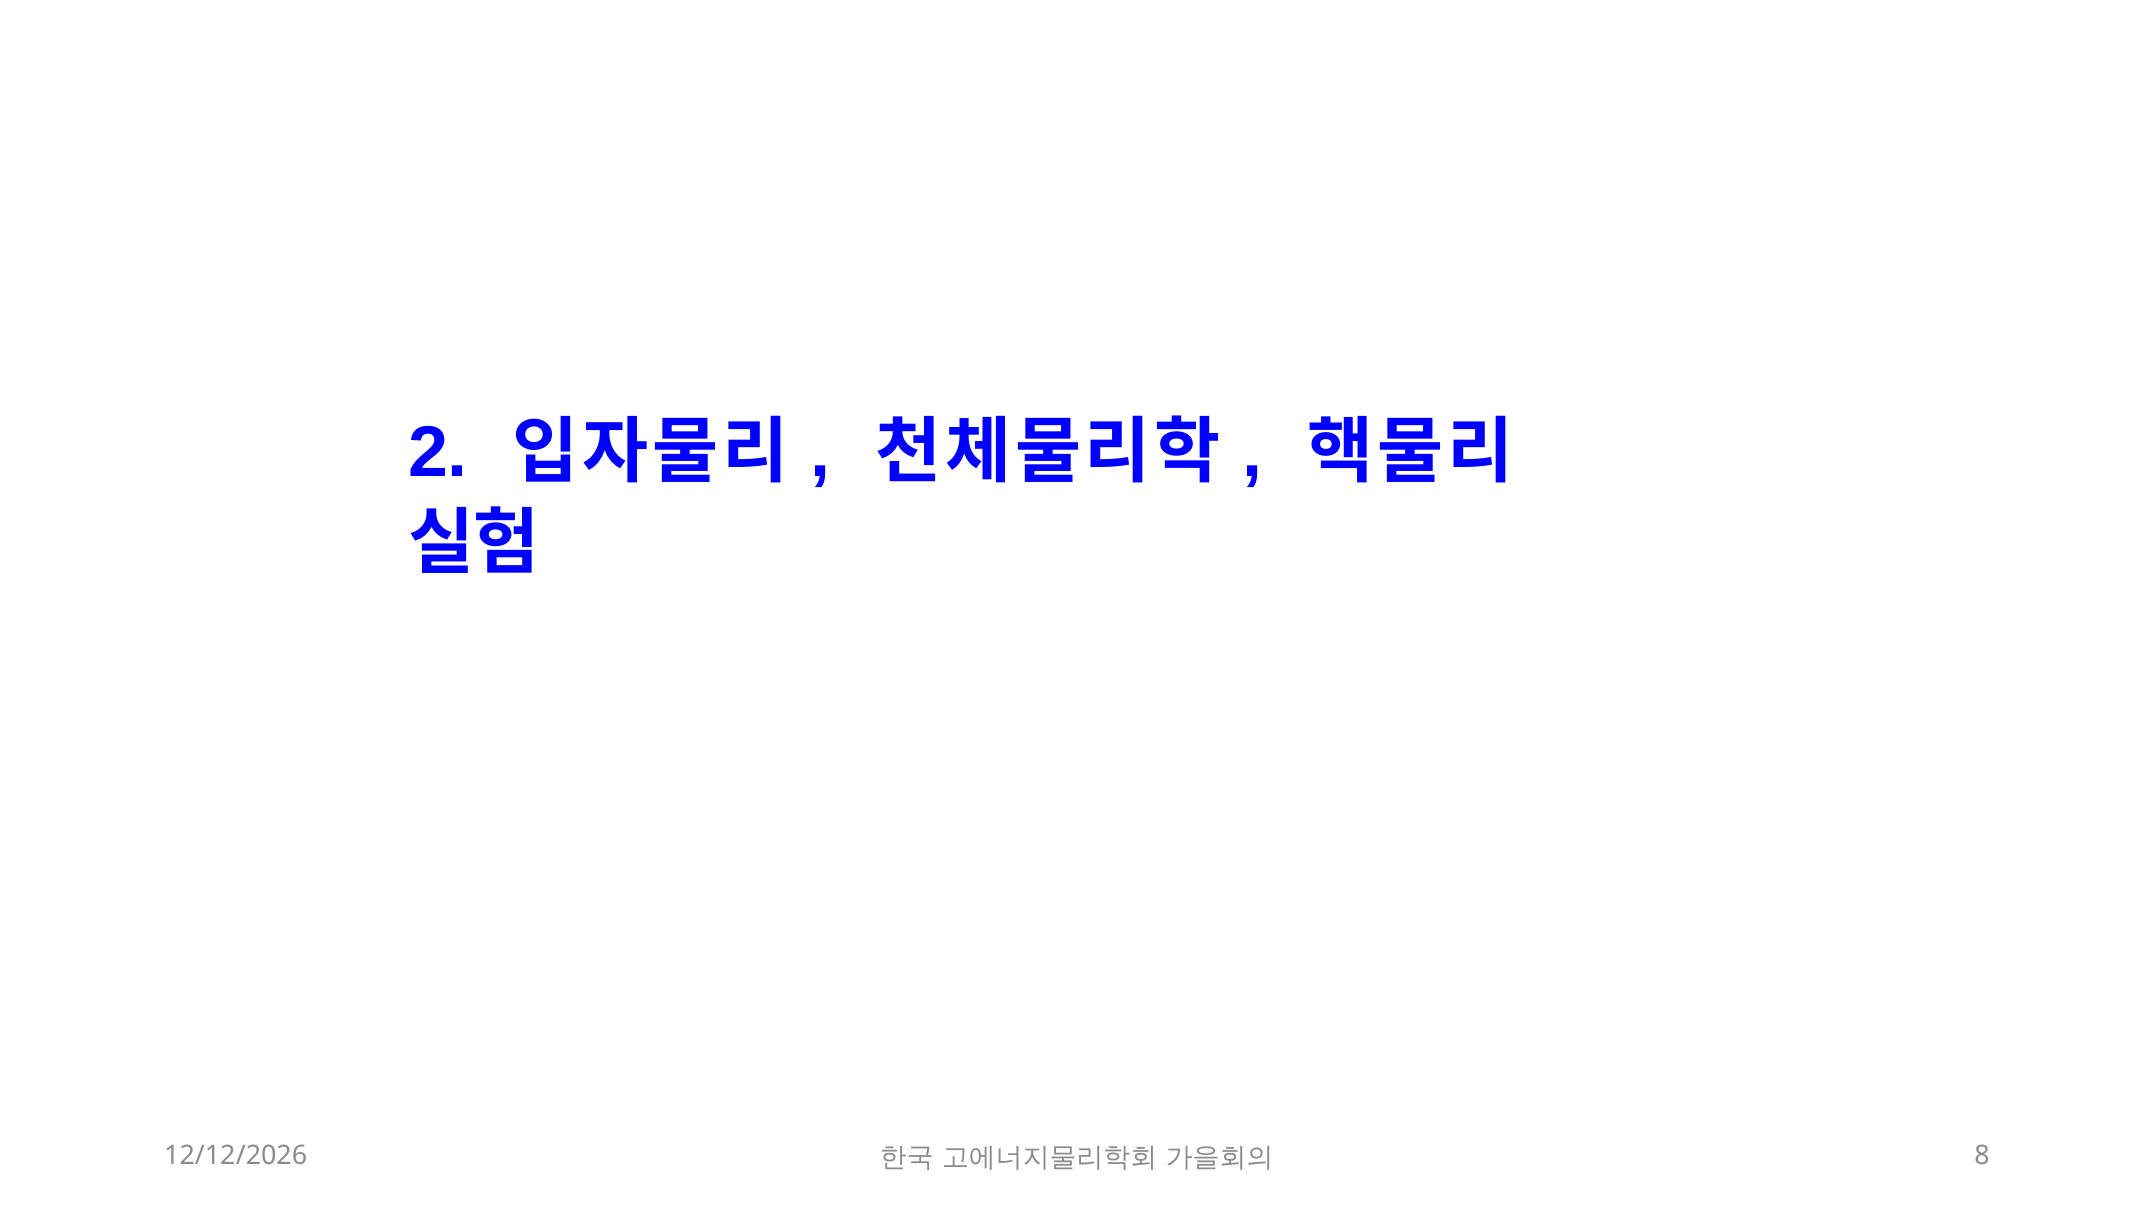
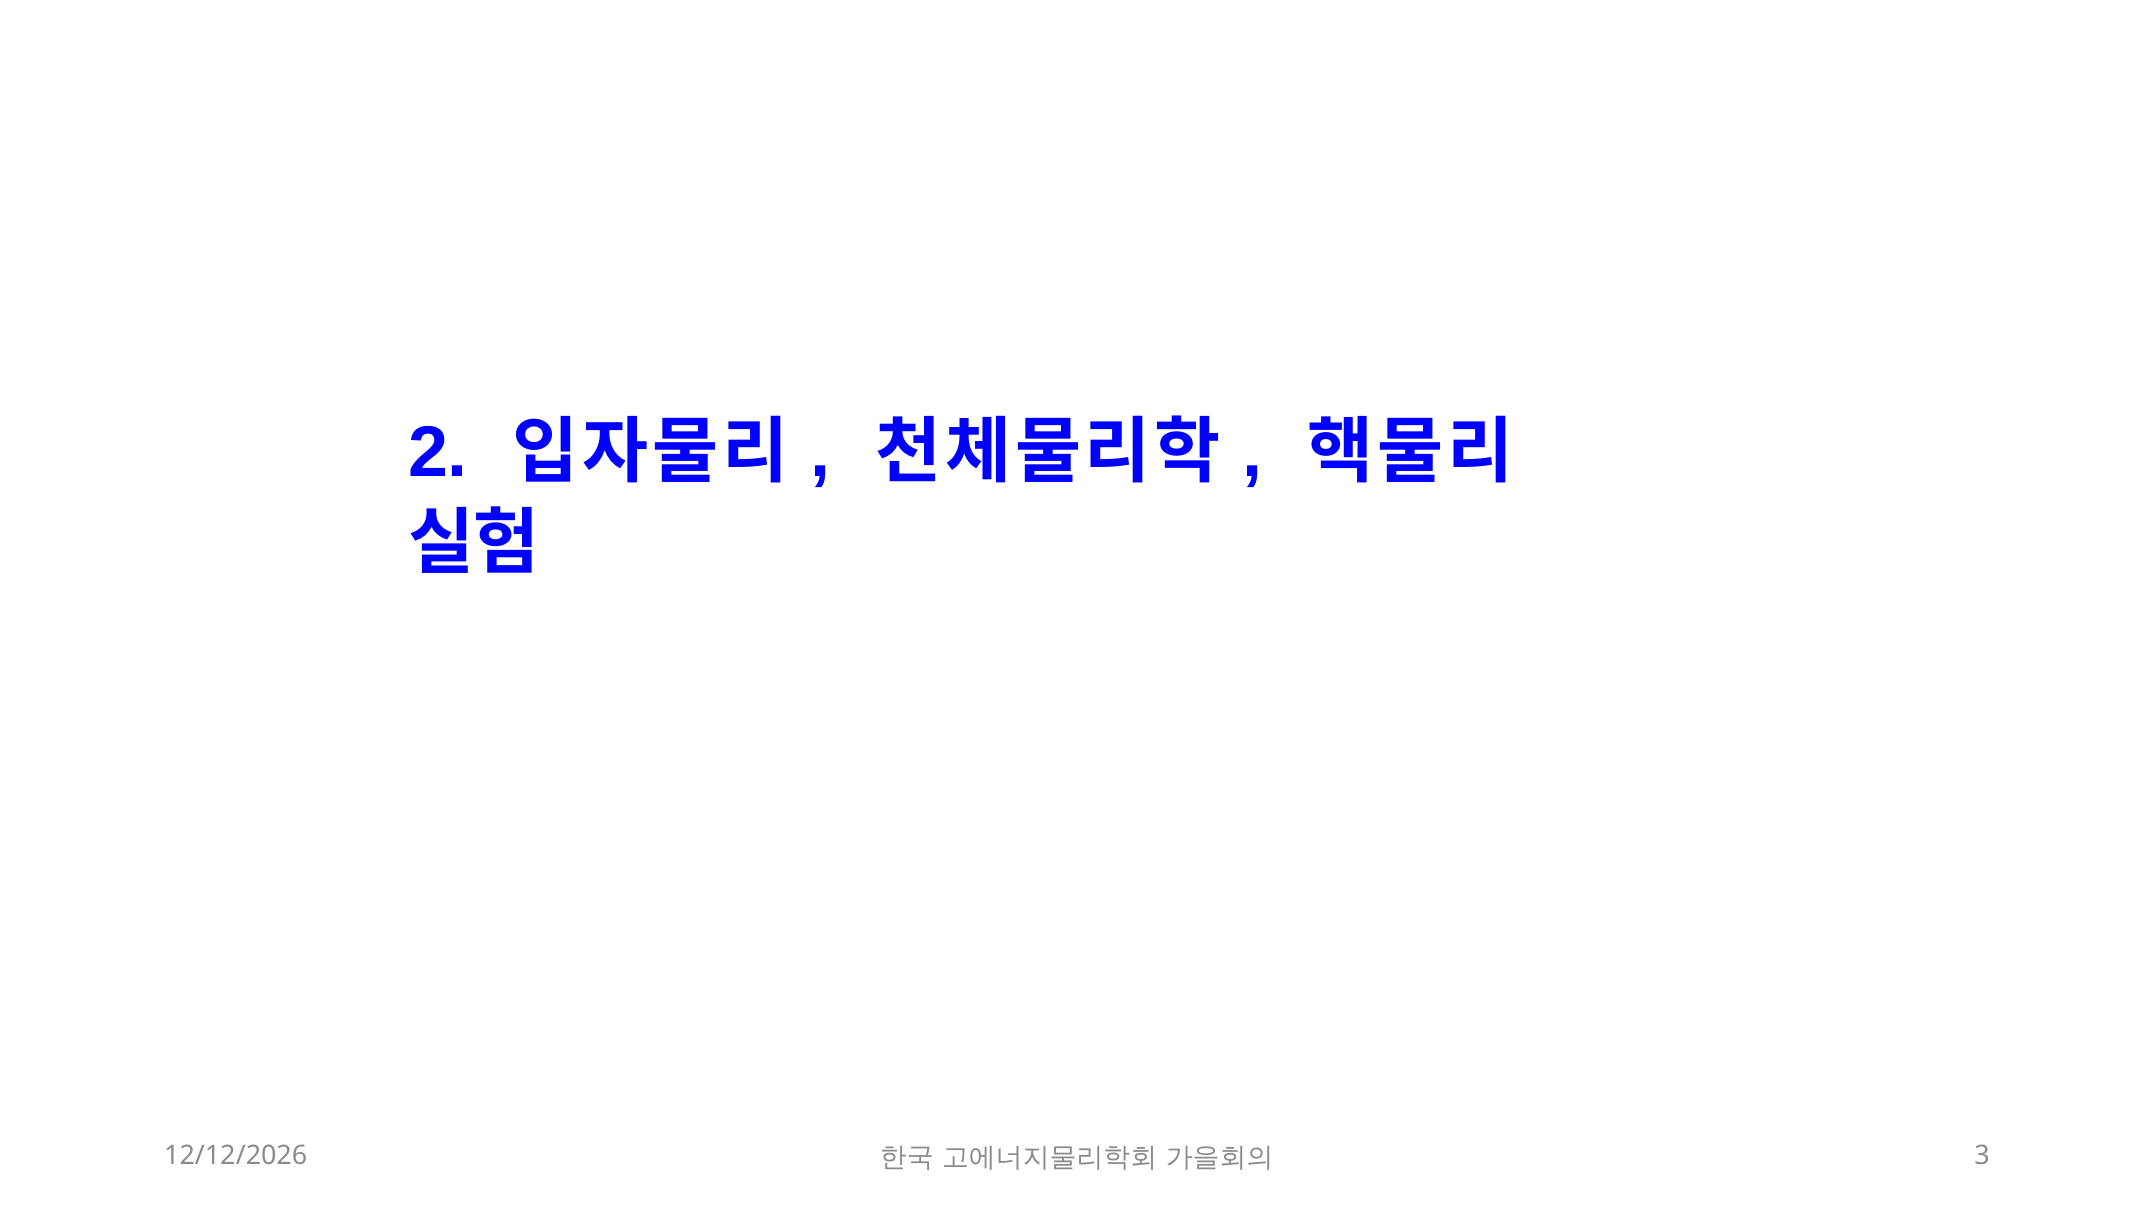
8: 8 -> 3
